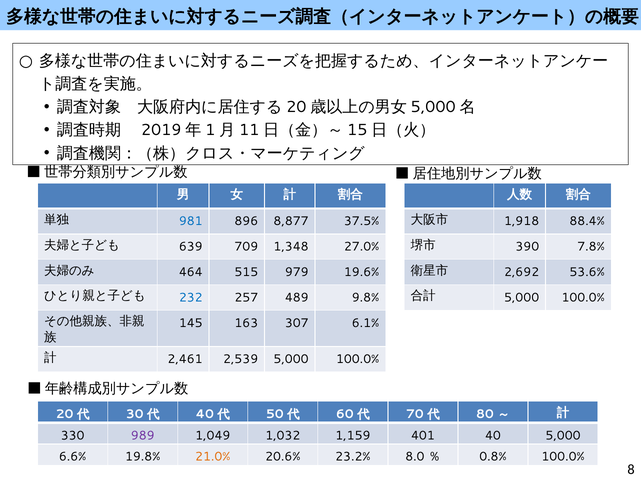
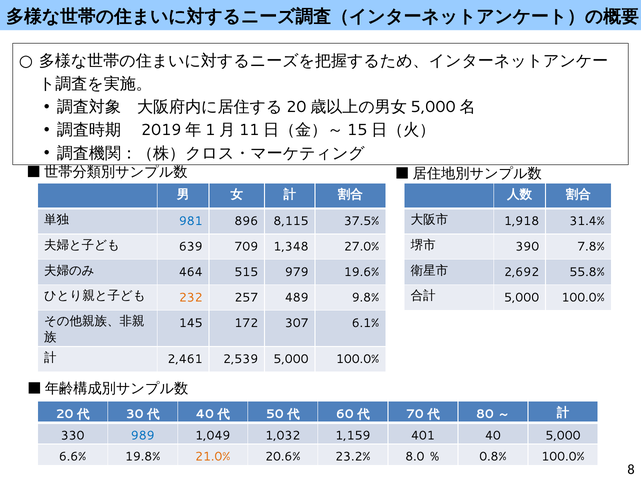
8,877: 8,877 -> 8,115
88.4%: 88.4% -> 31.4%
53.6%: 53.6% -> 55.8%
232 colour: blue -> orange
163: 163 -> 172
989 colour: purple -> blue
